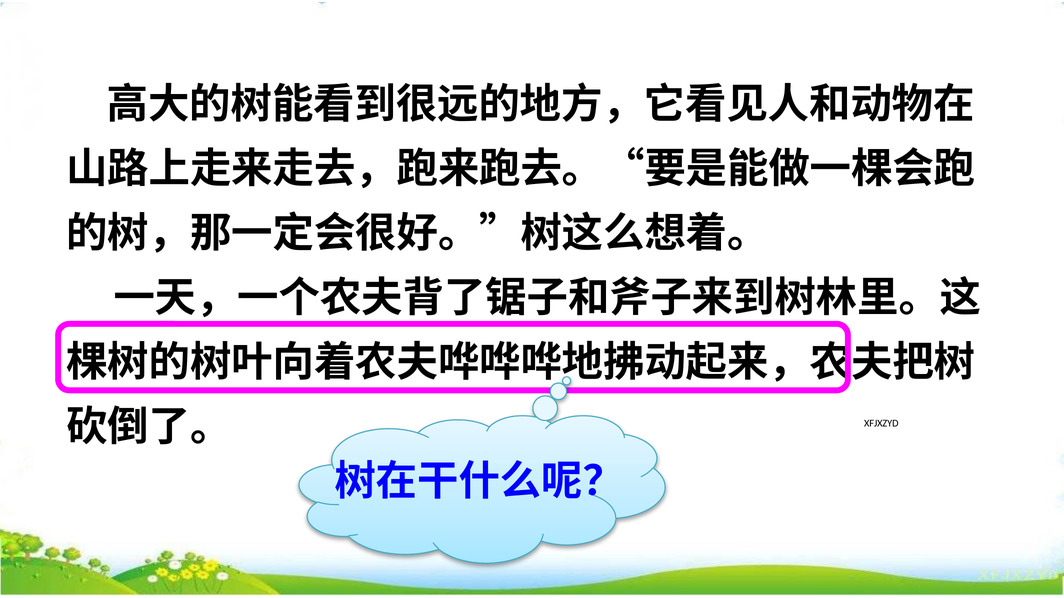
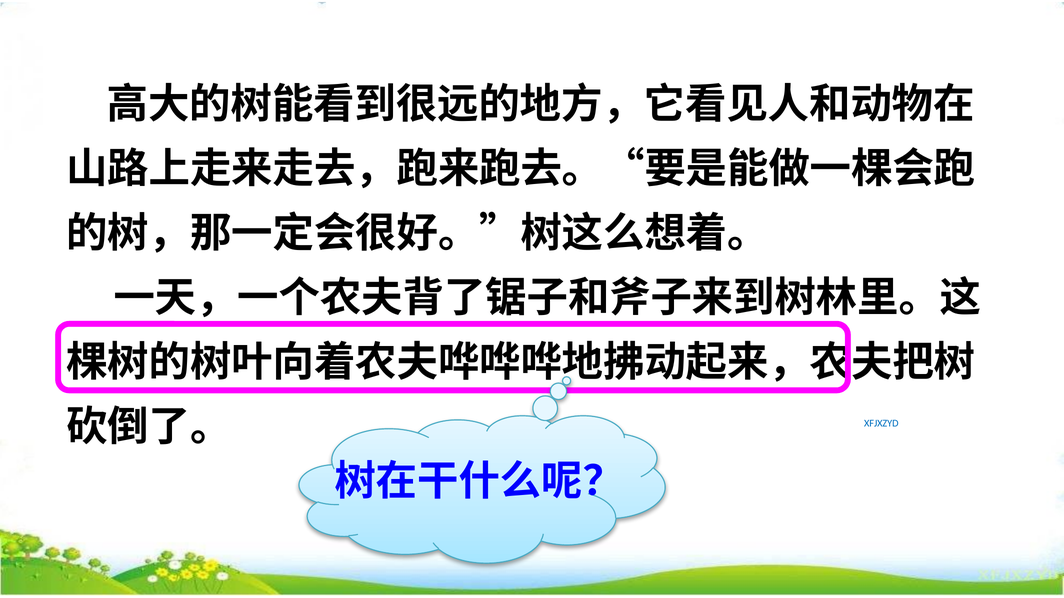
XFJXZYD at (881, 424) colour: black -> blue
